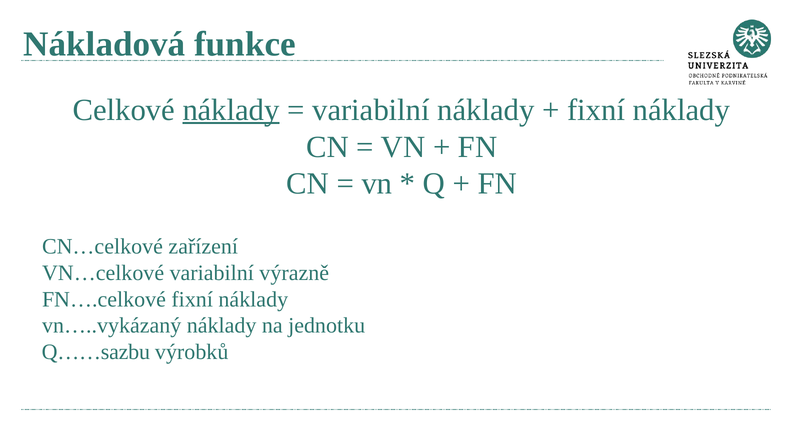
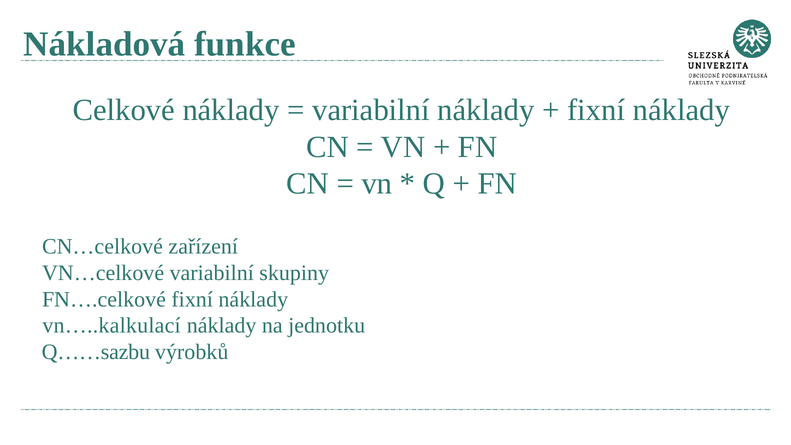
náklady at (231, 110) underline: present -> none
výrazně: výrazně -> skupiny
vn…..vykázaný: vn…..vykázaný -> vn…..kalkulací
